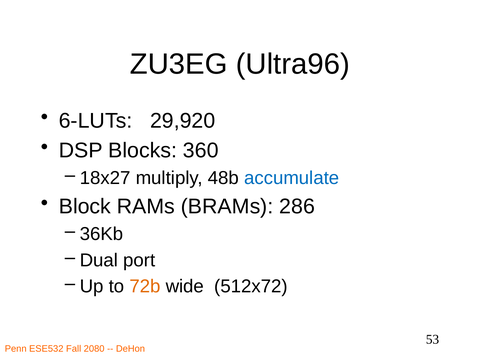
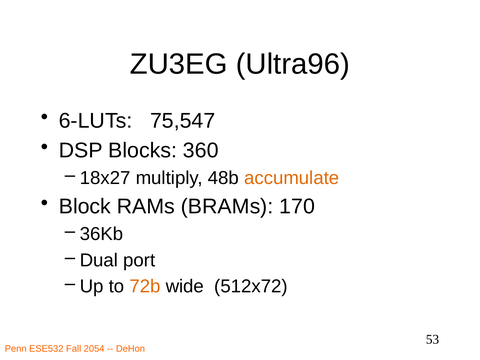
29,920: 29,920 -> 75,547
accumulate colour: blue -> orange
286: 286 -> 170
2080: 2080 -> 2054
